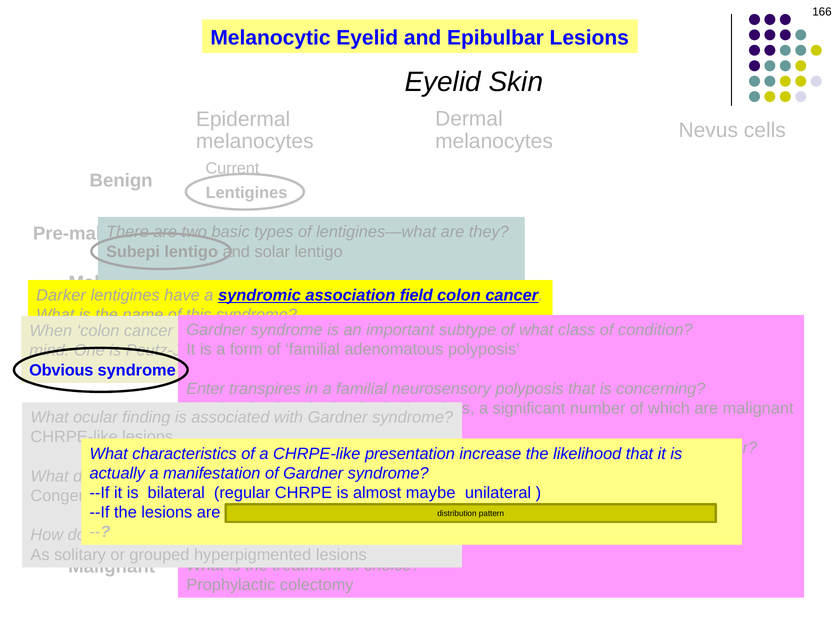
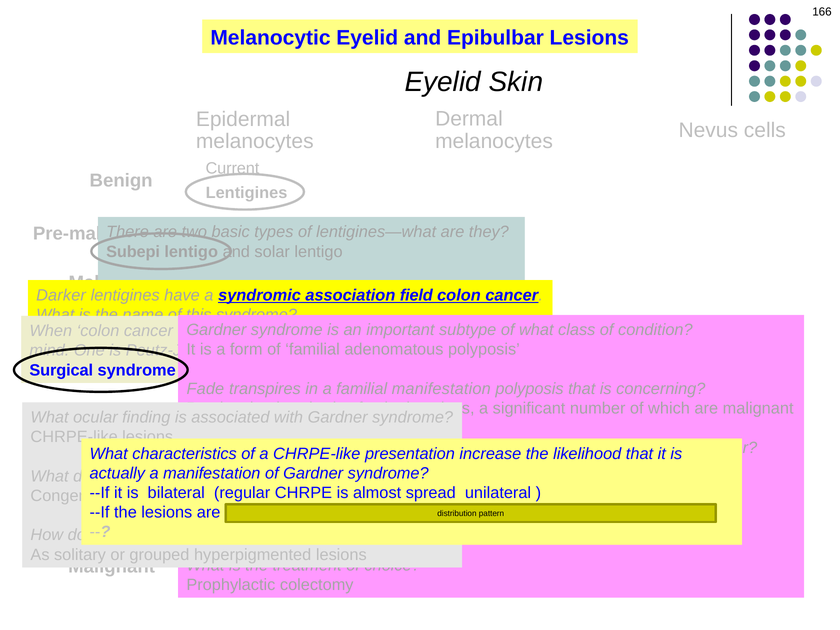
Obvious: Obvious -> Surgical
Enter: Enter -> Fade
familial neurosensory: neurosensory -> manifestation
almost maybe: maybe -> spread
